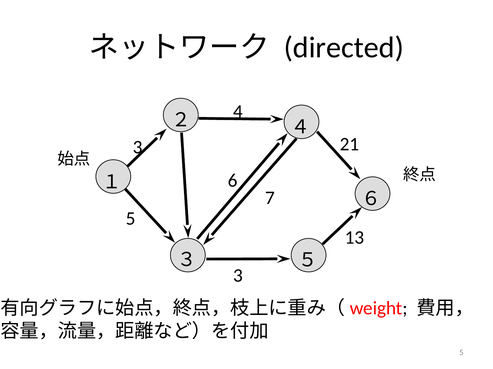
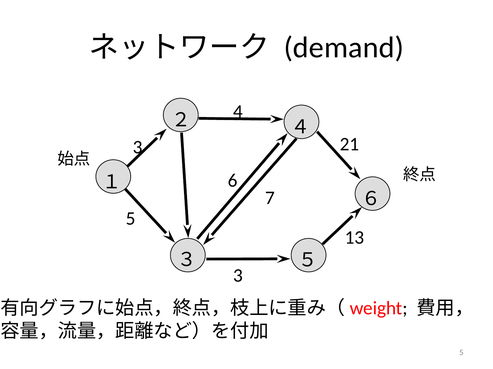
directed: directed -> demand
